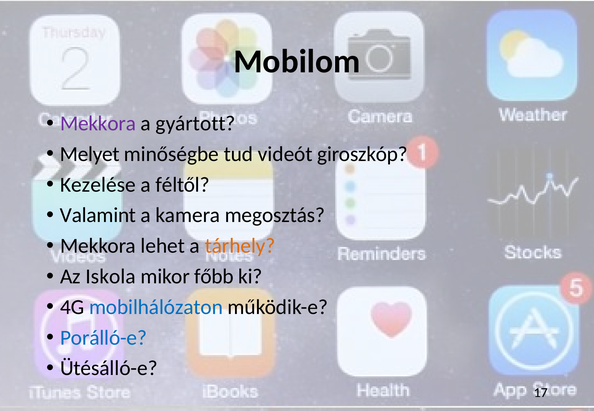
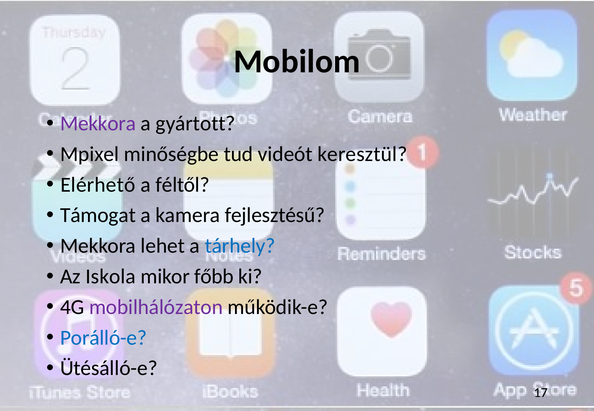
Melyet: Melyet -> Mpixel
giroszkóp: giroszkóp -> keresztül
Kezelése: Kezelése -> Elérhető
Valamint: Valamint -> Támogat
megosztás: megosztás -> fejlesztésű
tárhely colour: orange -> blue
mobilhálózaton colour: blue -> purple
